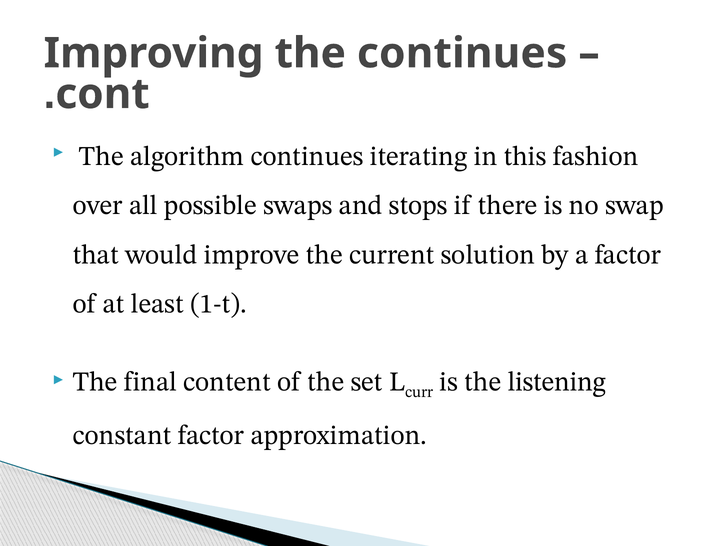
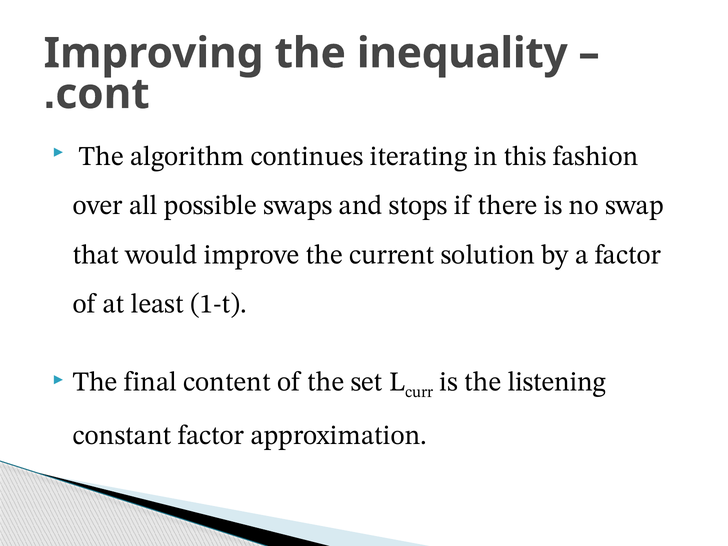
the continues: continues -> inequality
